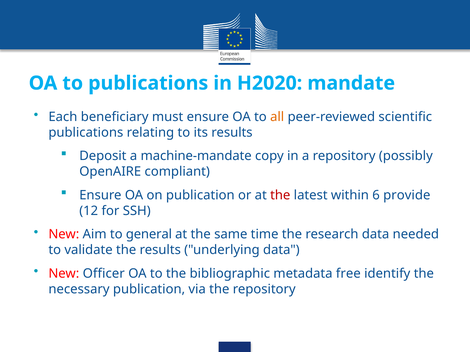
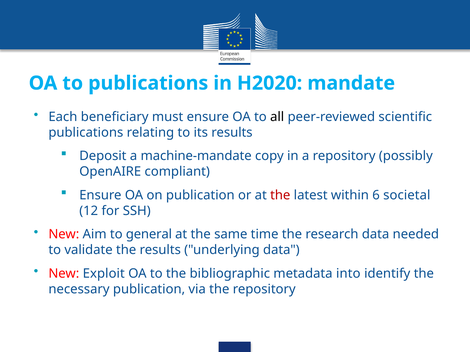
all colour: orange -> black
provide: provide -> societal
Officer: Officer -> Exploit
free: free -> into
